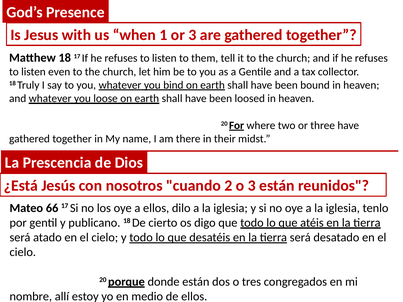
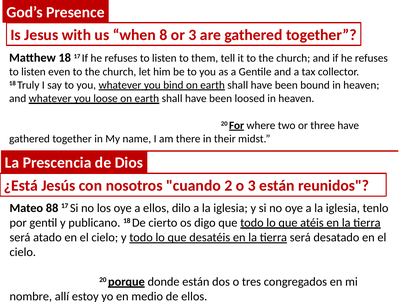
1: 1 -> 8
66: 66 -> 88
